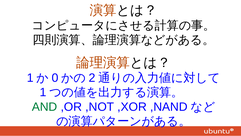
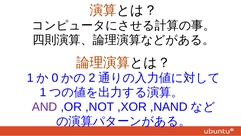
AND colour: green -> purple
